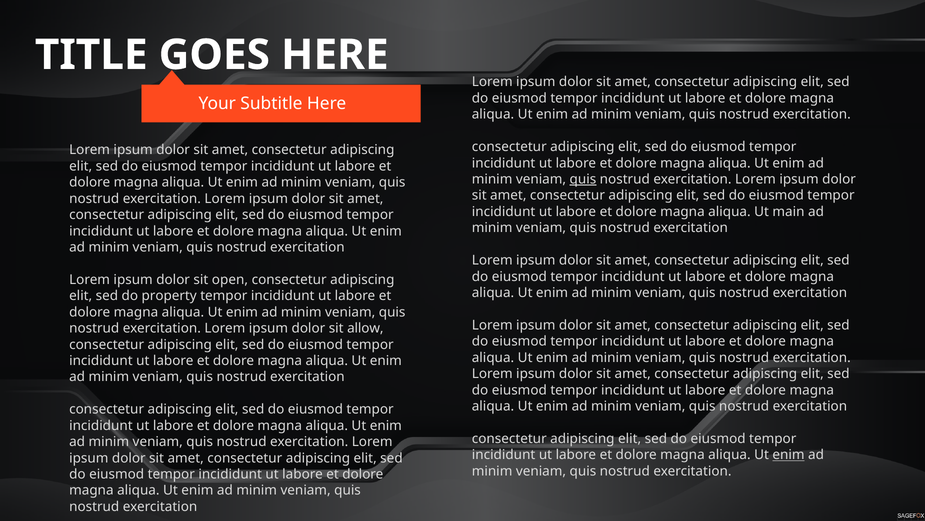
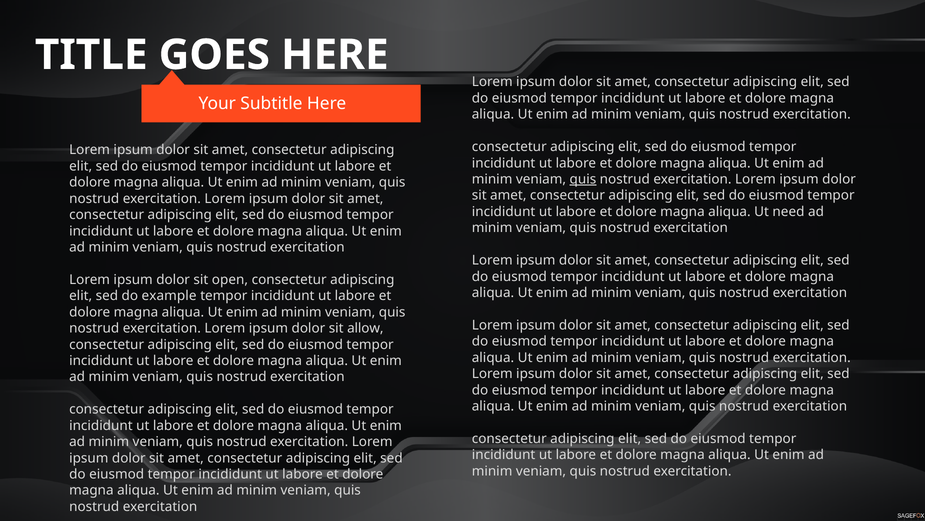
main: main -> need
property: property -> example
enim at (788, 454) underline: present -> none
